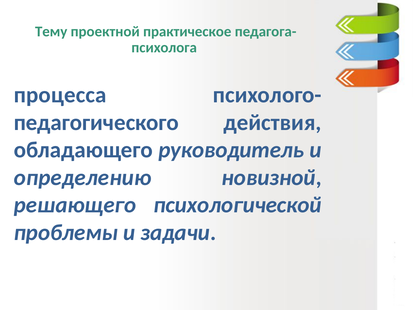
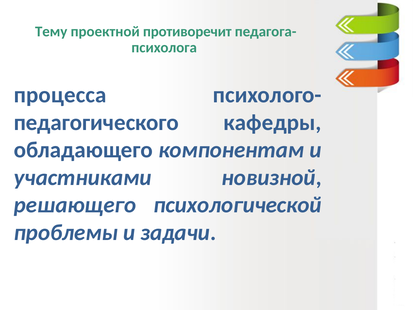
практическое: практическое -> противоречит
действия: действия -> кафедры
руководитель: руководитель -> компонентам
определению: определению -> участниками
